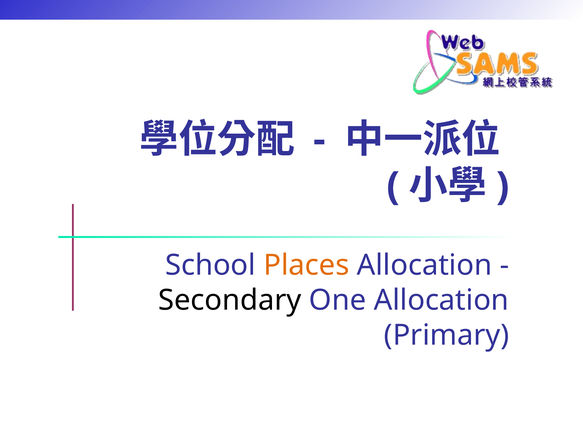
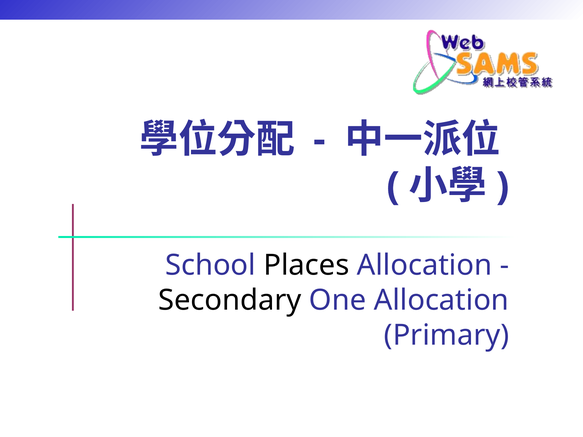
Places colour: orange -> black
